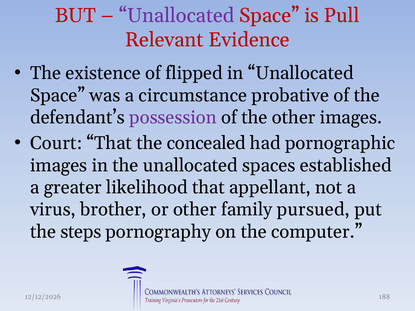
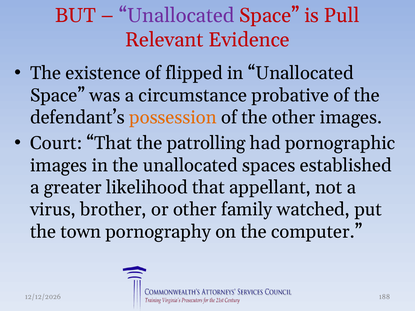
possession colour: purple -> orange
concealed: concealed -> patrolling
pursued: pursued -> watched
steps: steps -> town
